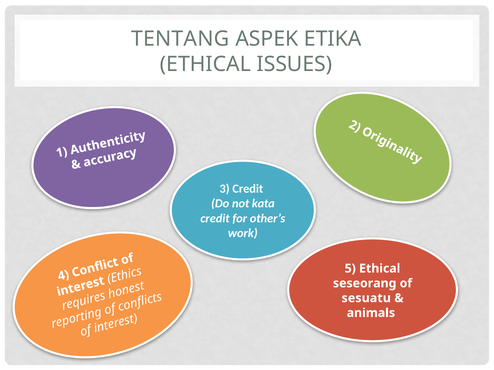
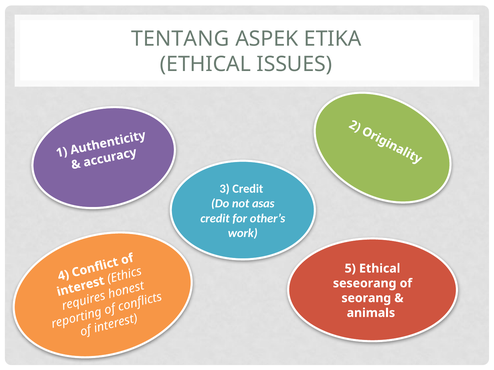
kata: kata -> asas
sesuatu: sesuatu -> seorang
